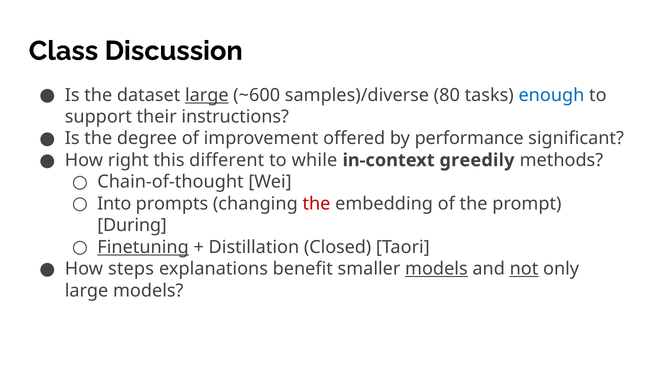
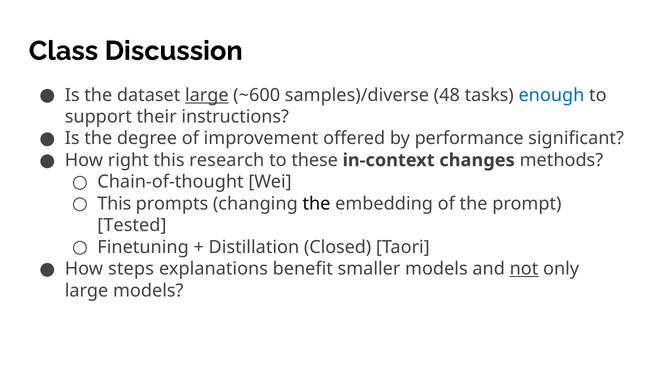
80: 80 -> 48
different: different -> research
while: while -> these
greedily: greedily -> changes
Into at (114, 204): Into -> This
the at (316, 204) colour: red -> black
During: During -> Tested
Finetuning underline: present -> none
models at (436, 269) underline: present -> none
